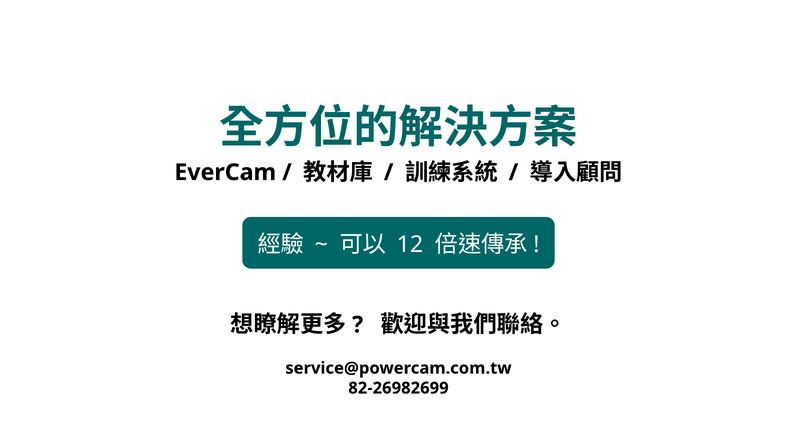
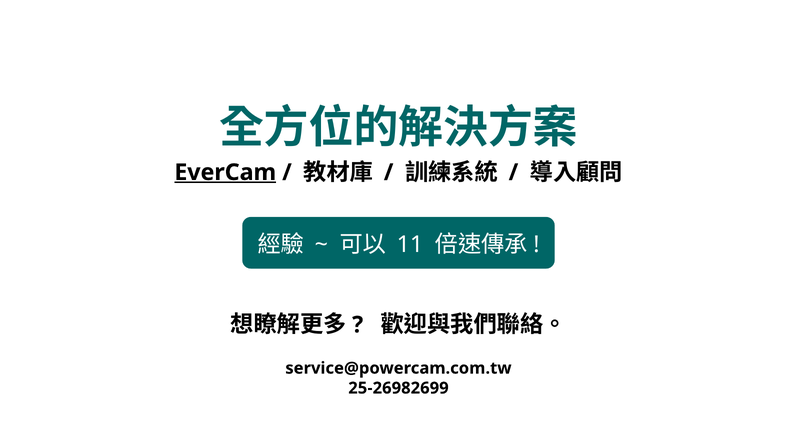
EverCam underline: none -> present
12: 12 -> 11
82-26982699: 82-26982699 -> 25-26982699
